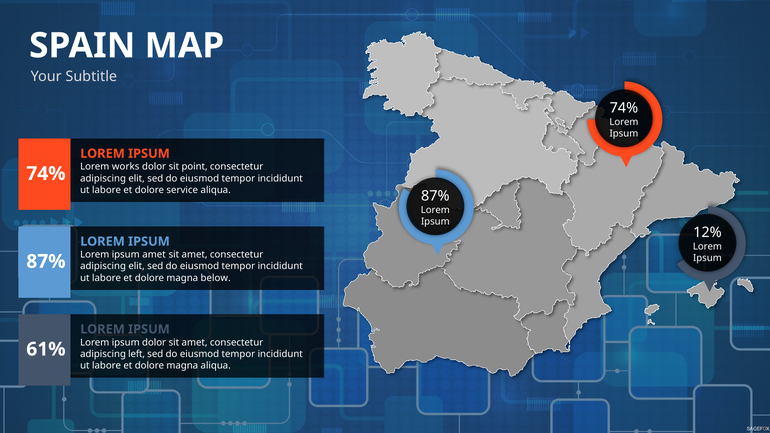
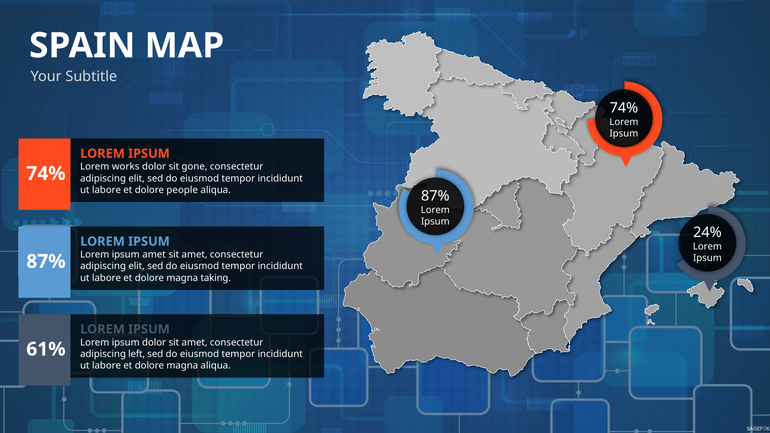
point: point -> gone
service: service -> people
12%: 12% -> 24%
below: below -> taking
